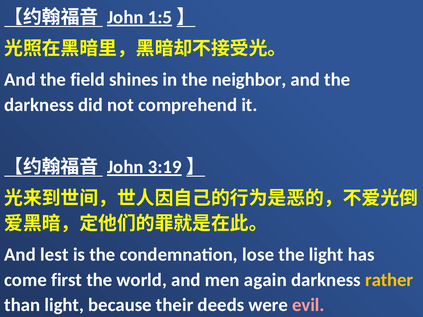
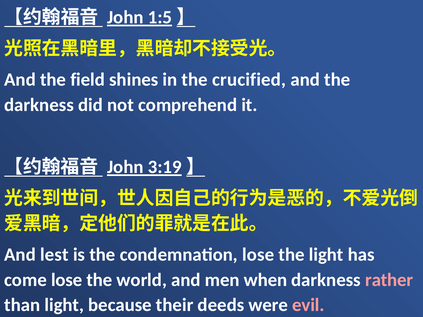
neighbor: neighbor -> crucified
come first: first -> lose
again: again -> when
rather colour: yellow -> pink
